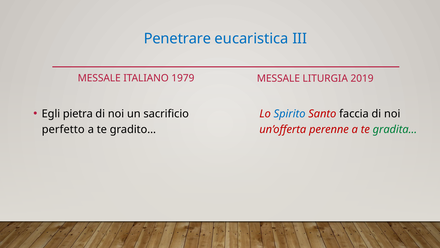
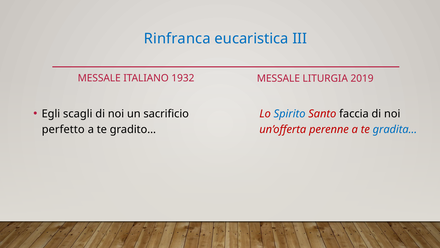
Penetrare: Penetrare -> Rinfranca
1979: 1979 -> 1932
pietra: pietra -> scagli
gradita… colour: green -> blue
